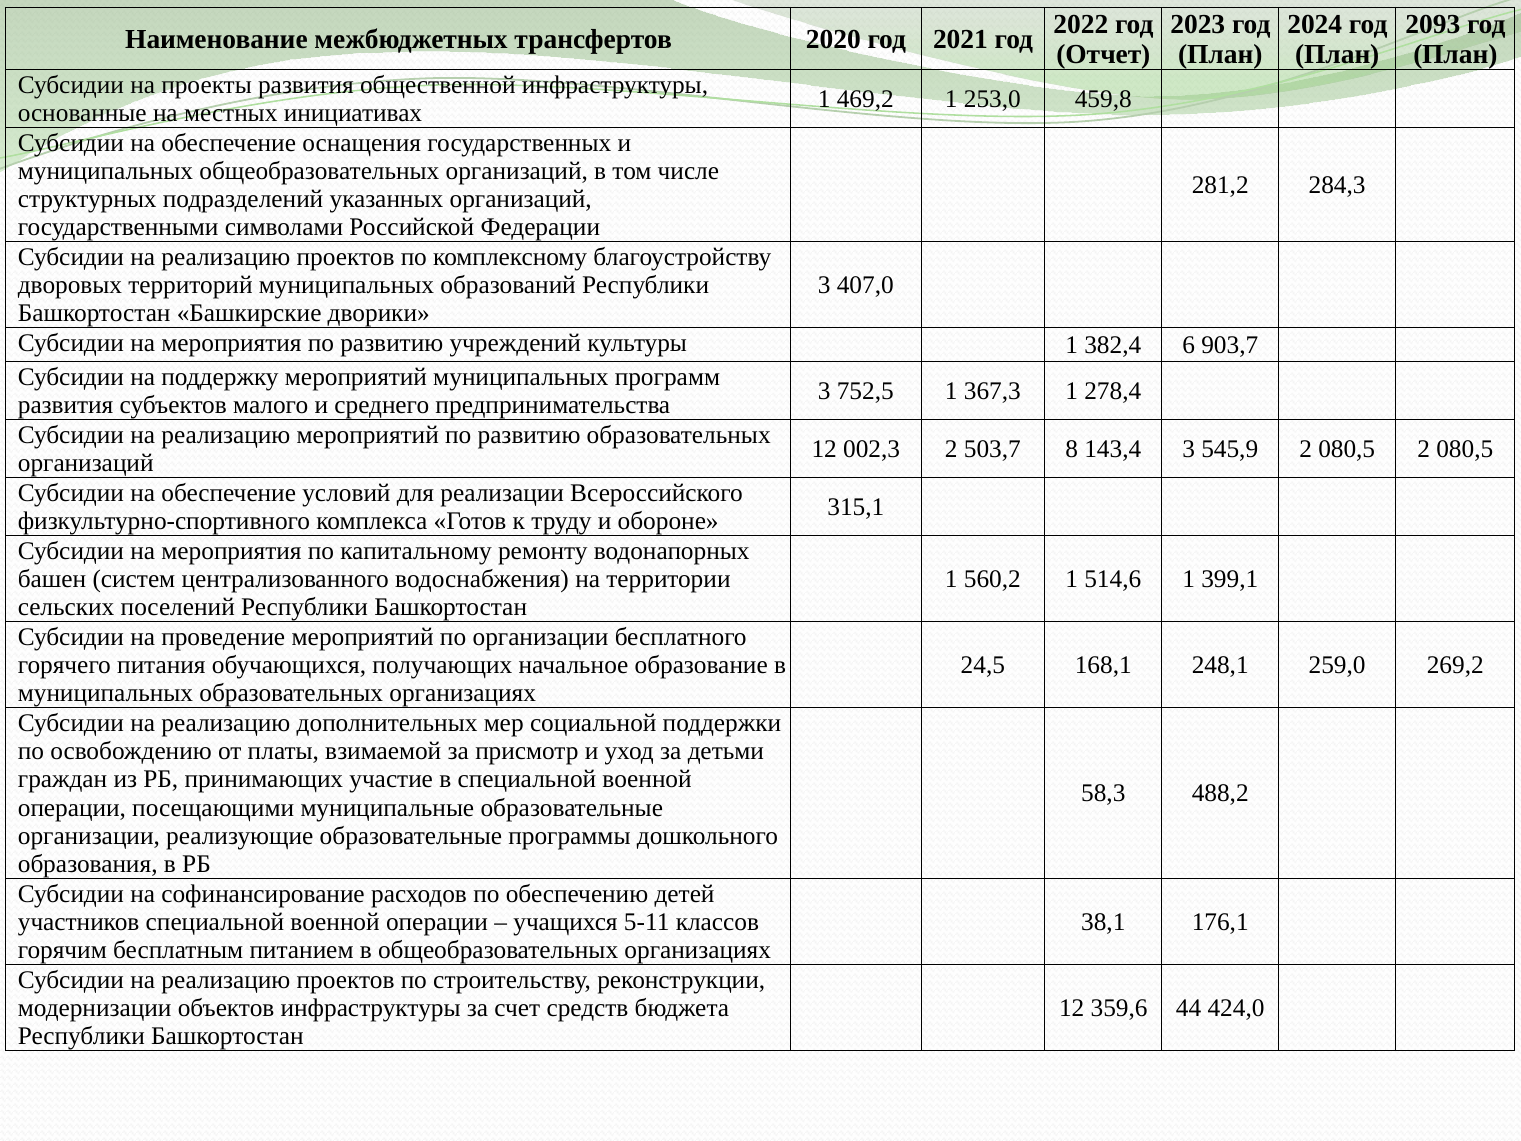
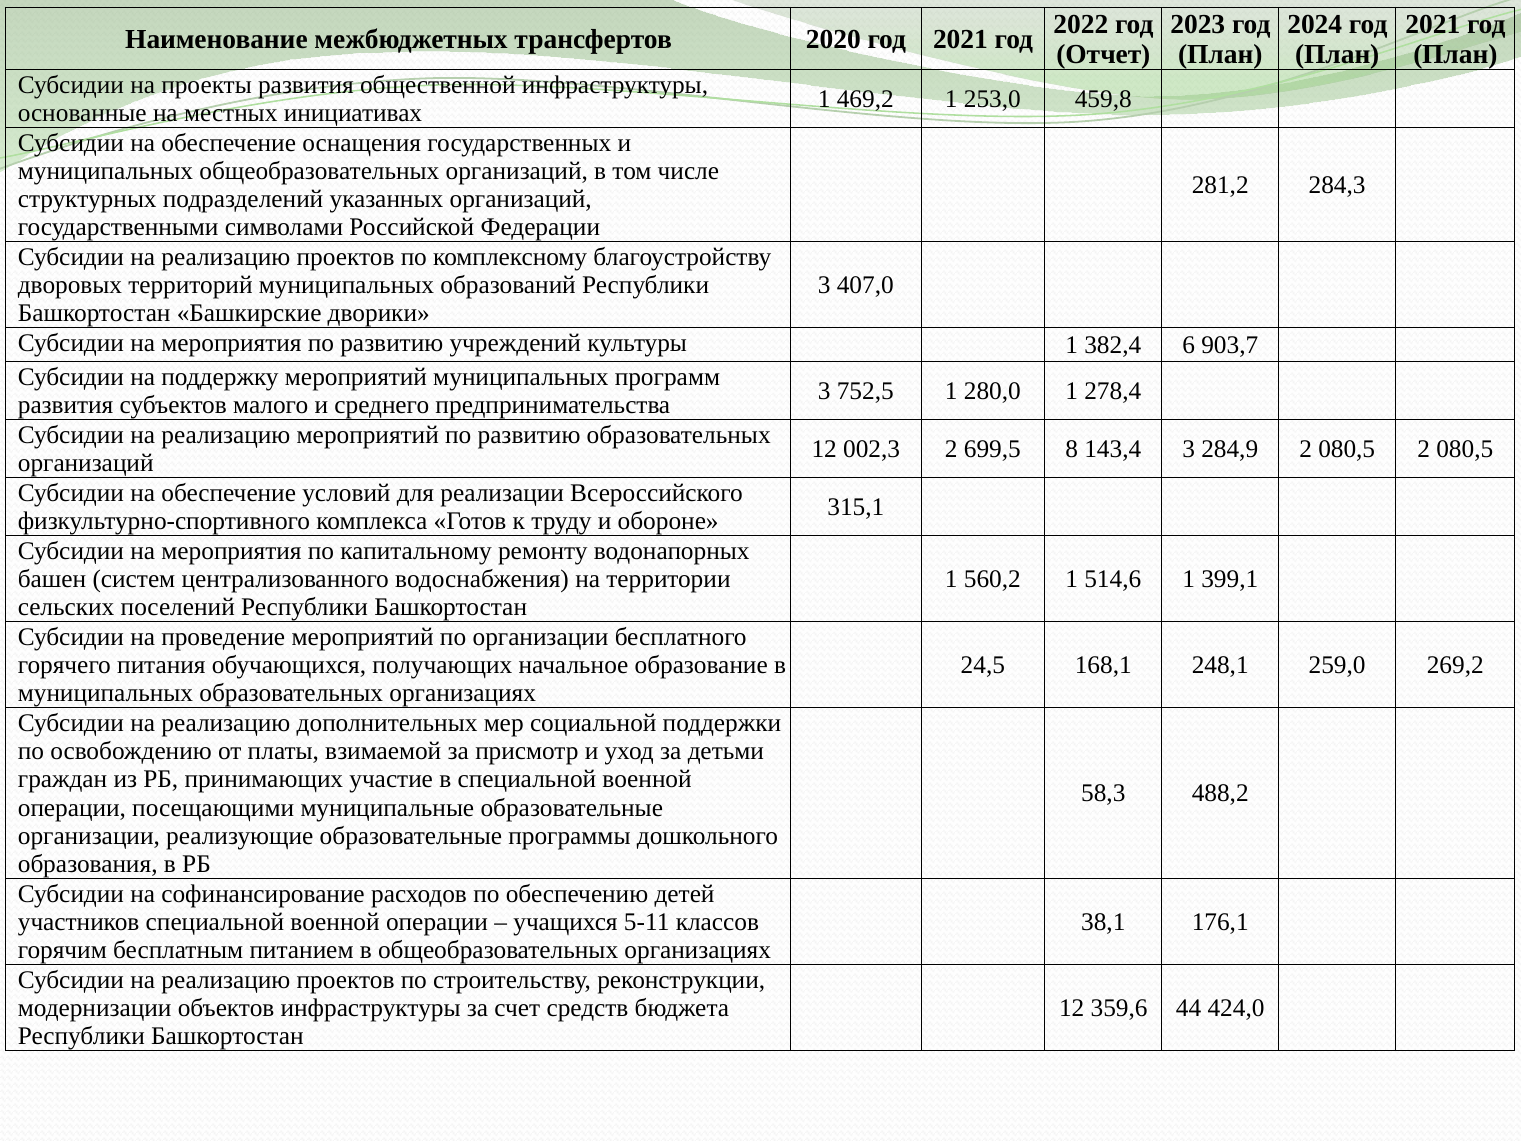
2093 at (1433, 24): 2093 -> 2021
367,3: 367,3 -> 280,0
503,7: 503,7 -> 699,5
545,9: 545,9 -> 284,9
